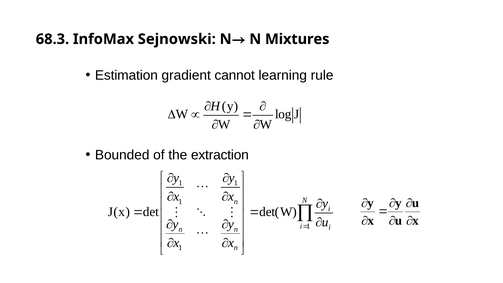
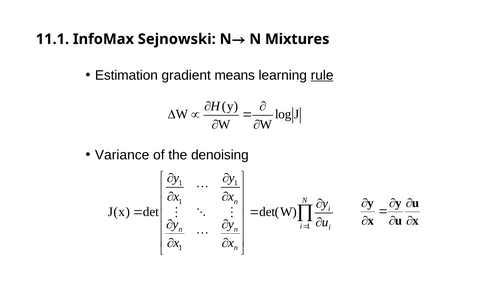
68.3: 68.3 -> 11.1
cannot: cannot -> means
rule underline: none -> present
Bounded: Bounded -> Variance
extraction: extraction -> denoising
